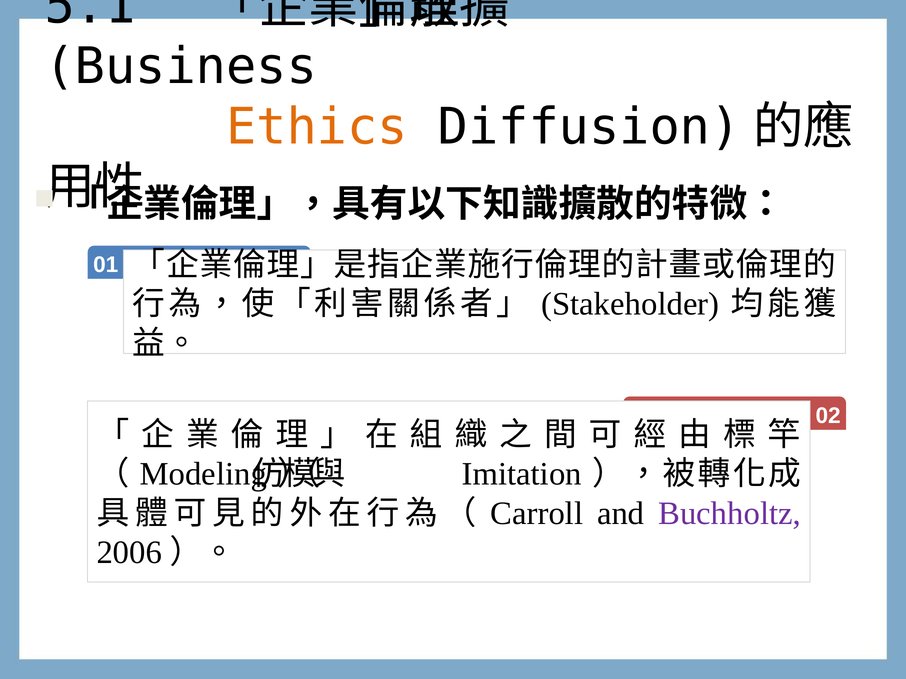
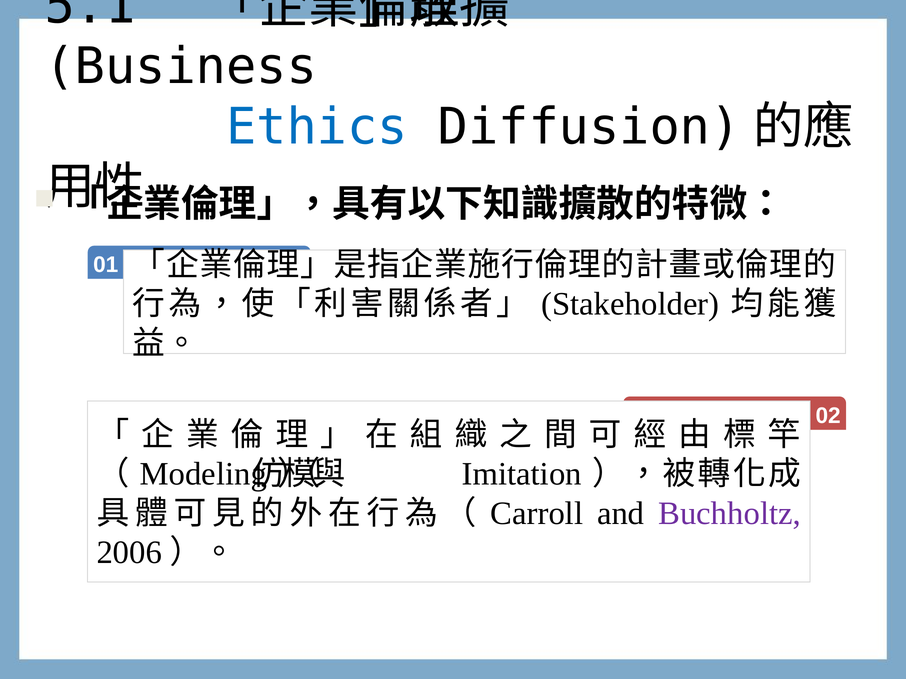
Ethics colour: orange -> blue
